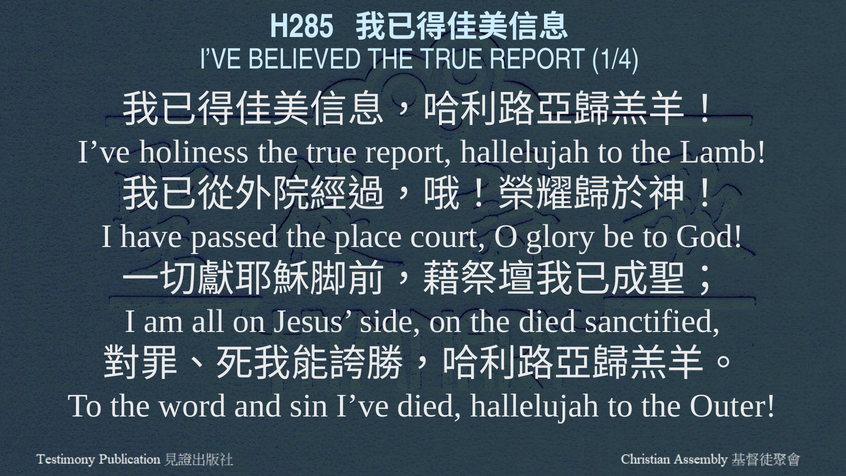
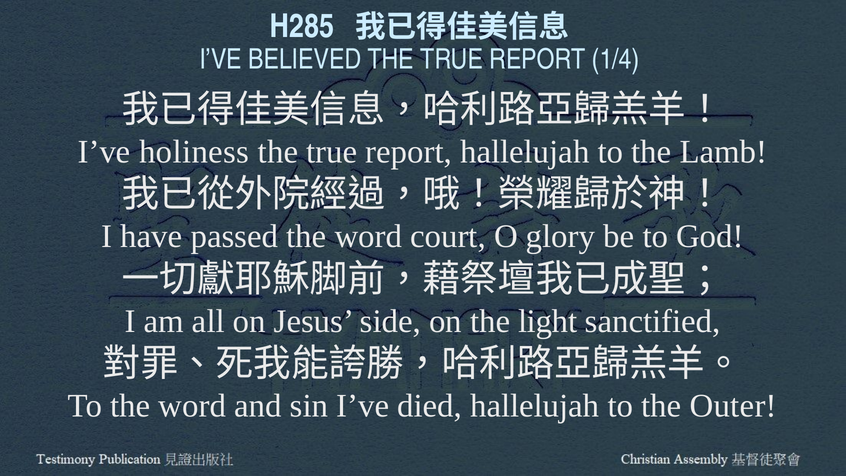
passed the place: place -> word
the died: died -> light
